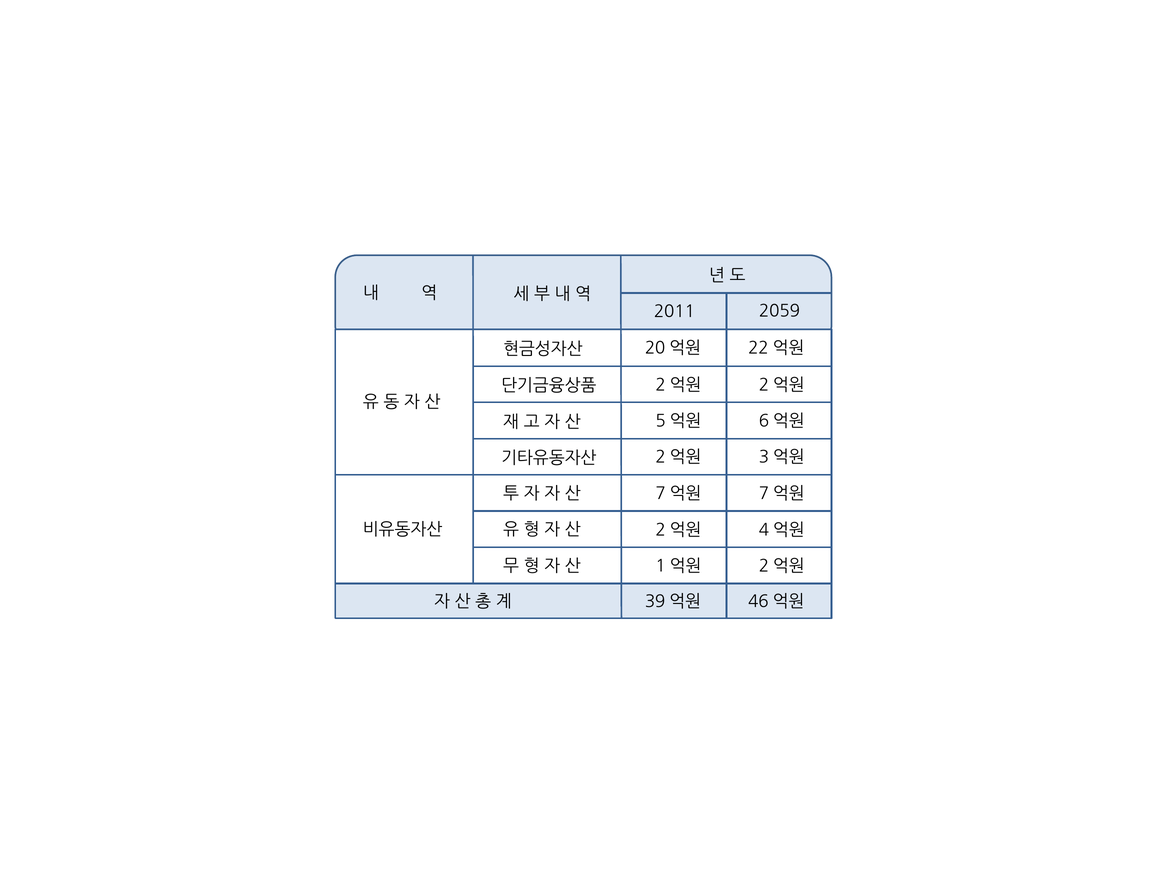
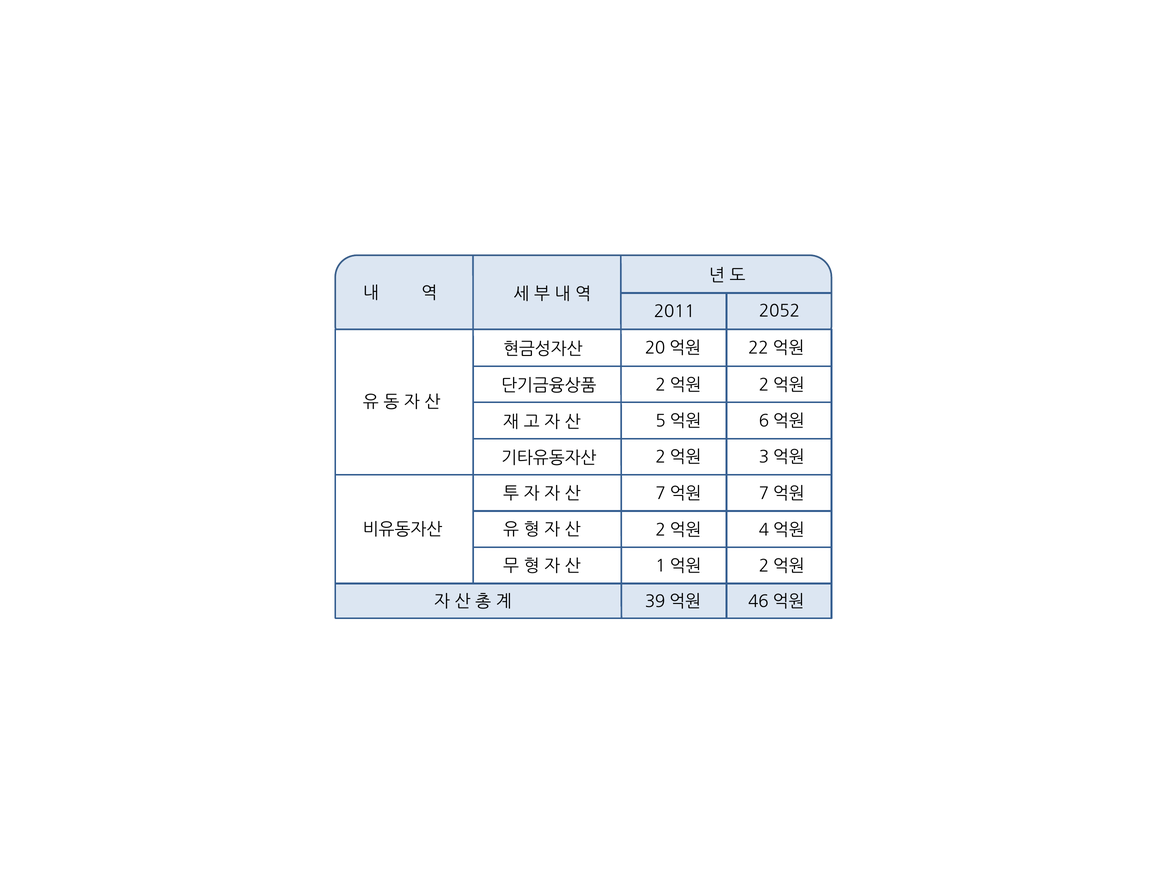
2059: 2059 -> 2052
